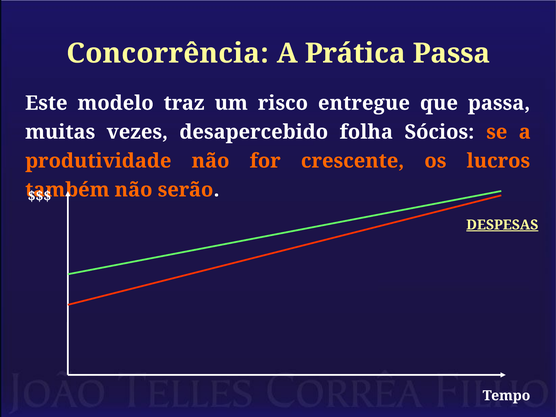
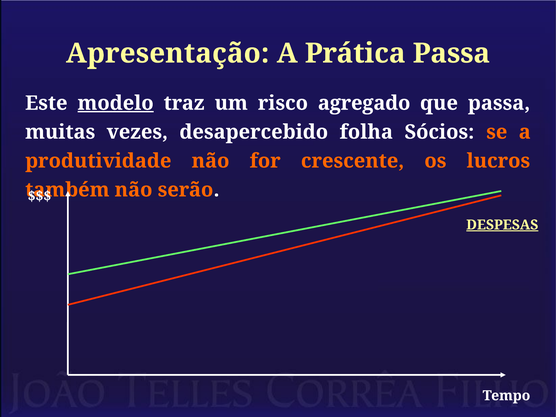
Concorrência: Concorrência -> Apresentação
modelo underline: none -> present
entregue: entregue -> agregado
